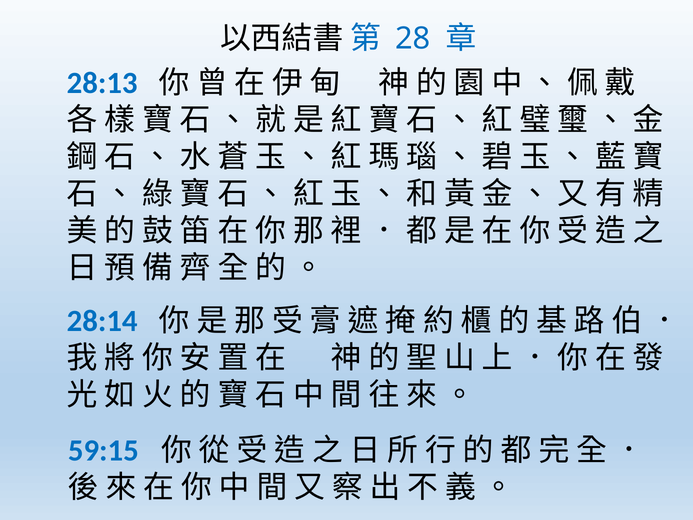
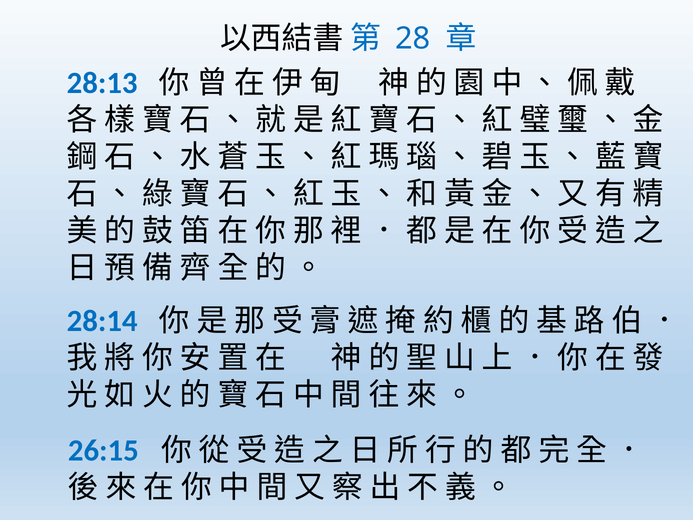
59:15: 59:15 -> 26:15
